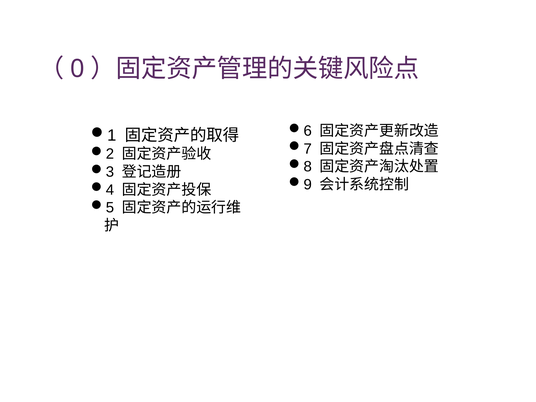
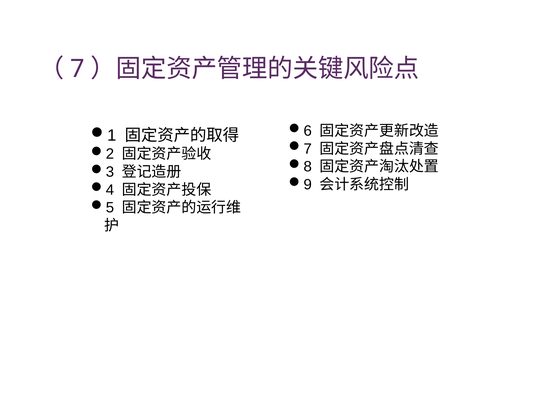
0: 0 -> 7
